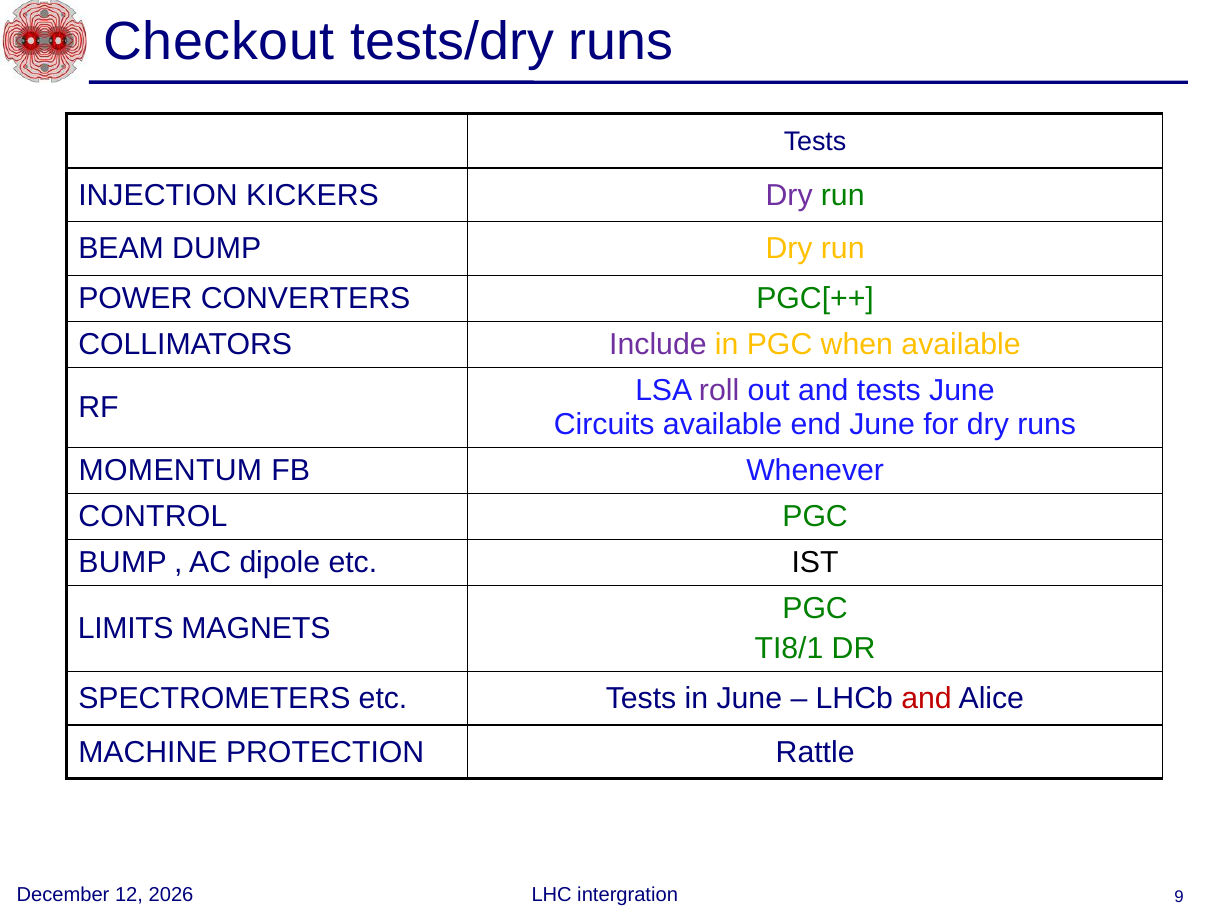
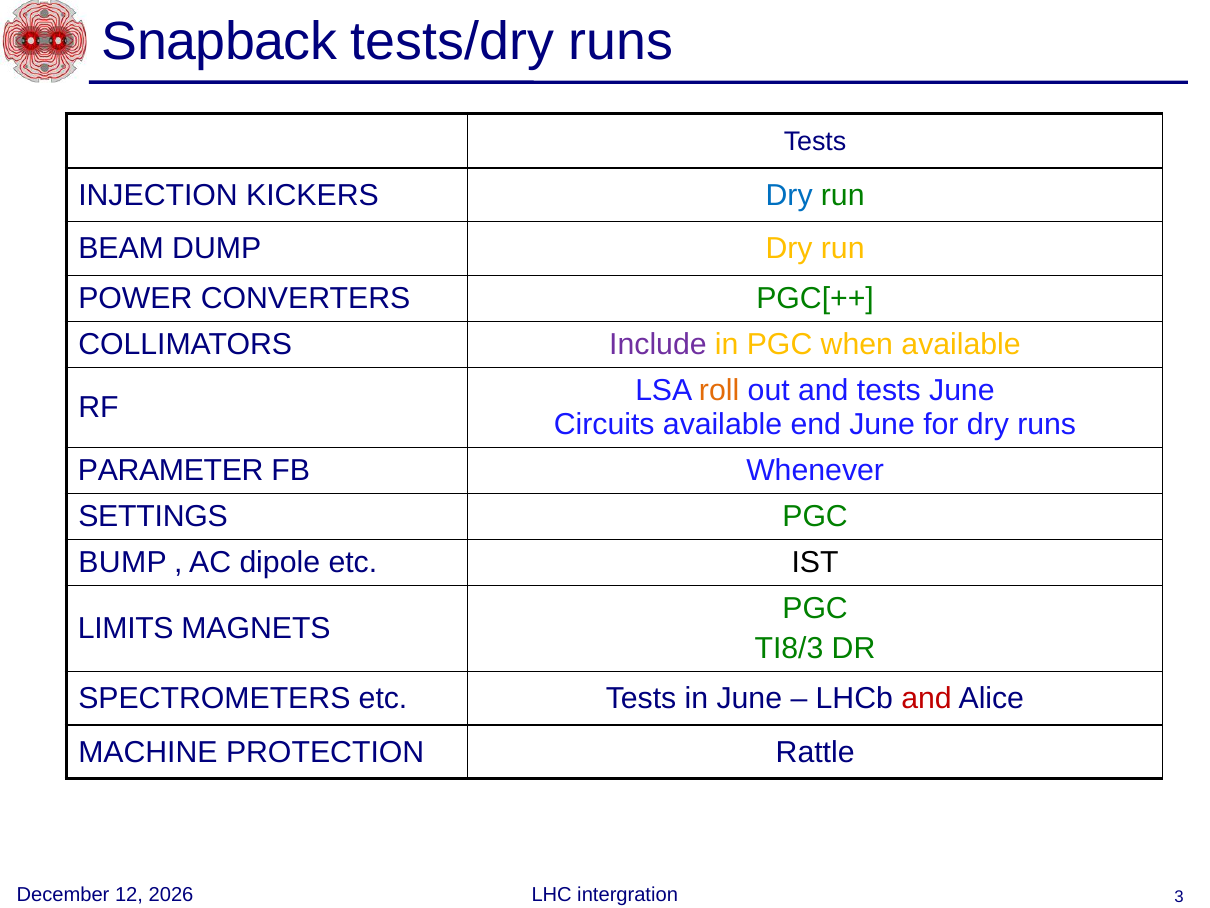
Checkout: Checkout -> Snapback
Dry at (789, 195) colour: purple -> blue
roll colour: purple -> orange
MOMENTUM: MOMENTUM -> PARAMETER
CONTROL: CONTROL -> SETTINGS
TI8/1: TI8/1 -> TI8/3
9: 9 -> 3
